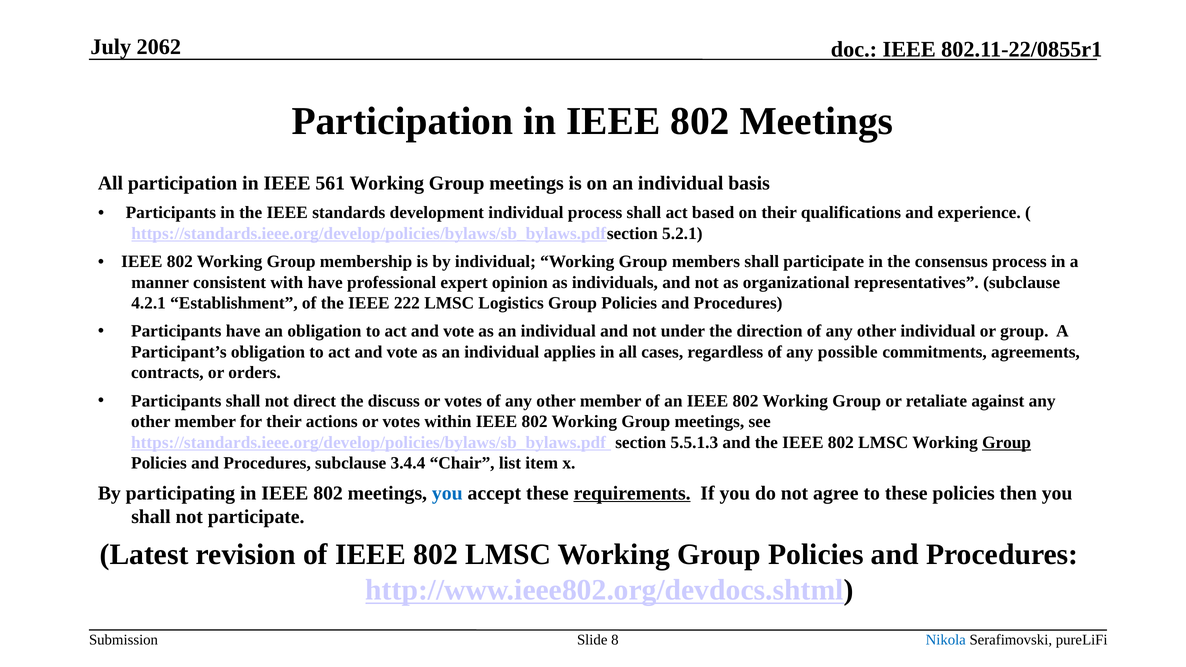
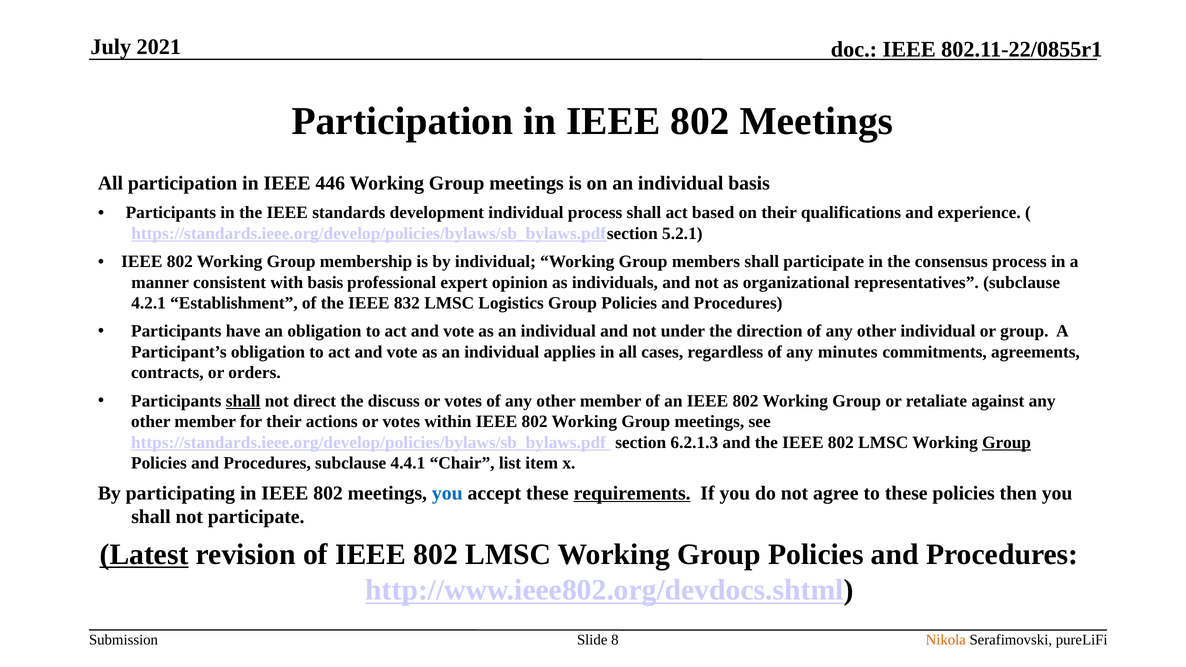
2062: 2062 -> 2021
561: 561 -> 446
with have: have -> basis
222: 222 -> 832
possible: possible -> minutes
shall at (243, 401) underline: none -> present
5.5.1.3: 5.5.1.3 -> 6.2.1.3
3.4.4: 3.4.4 -> 4.4.1
Latest underline: none -> present
Nikola colour: blue -> orange
